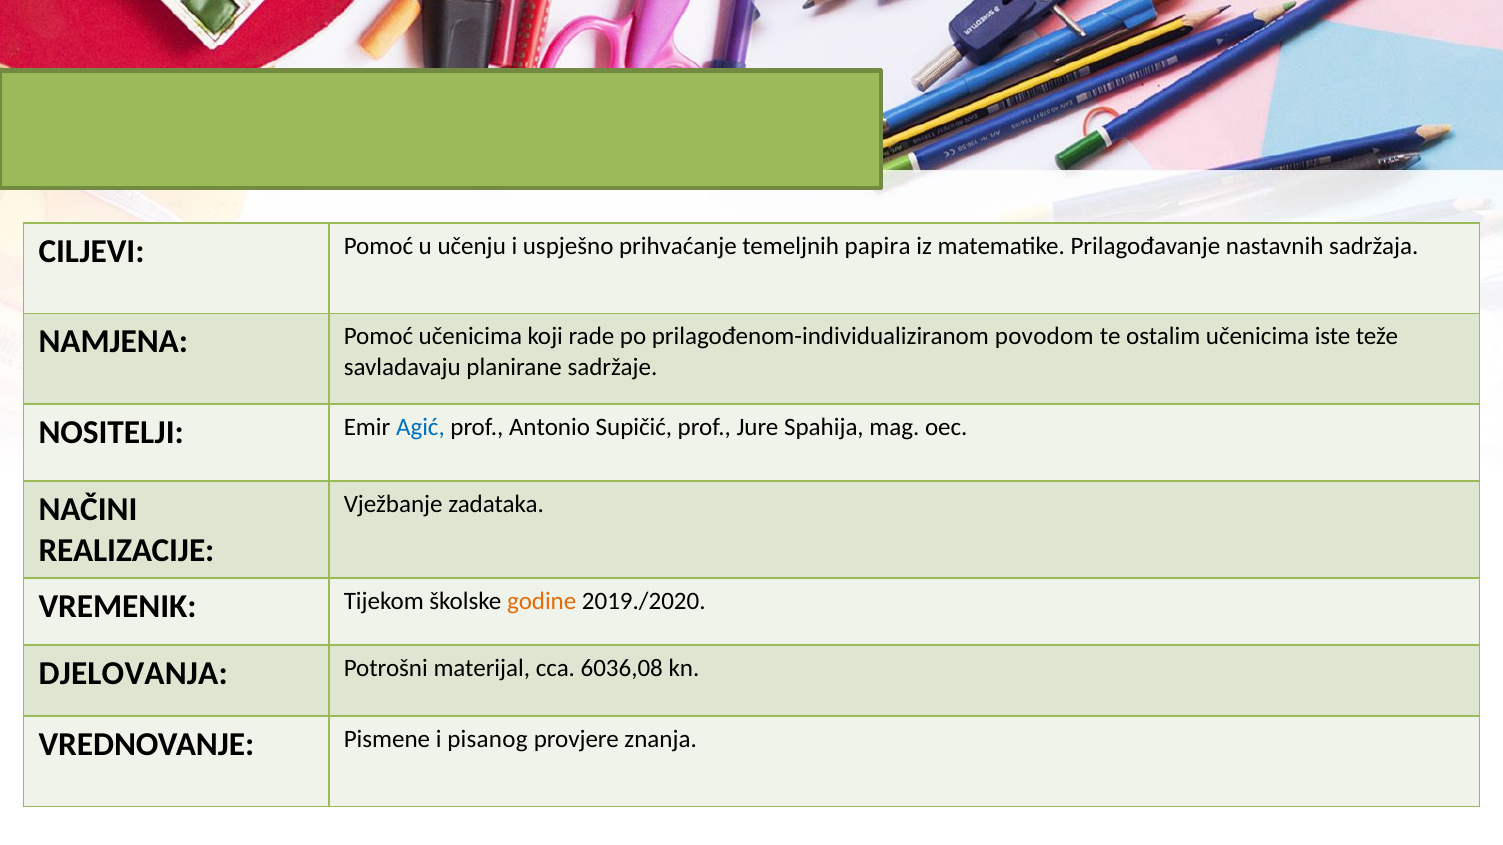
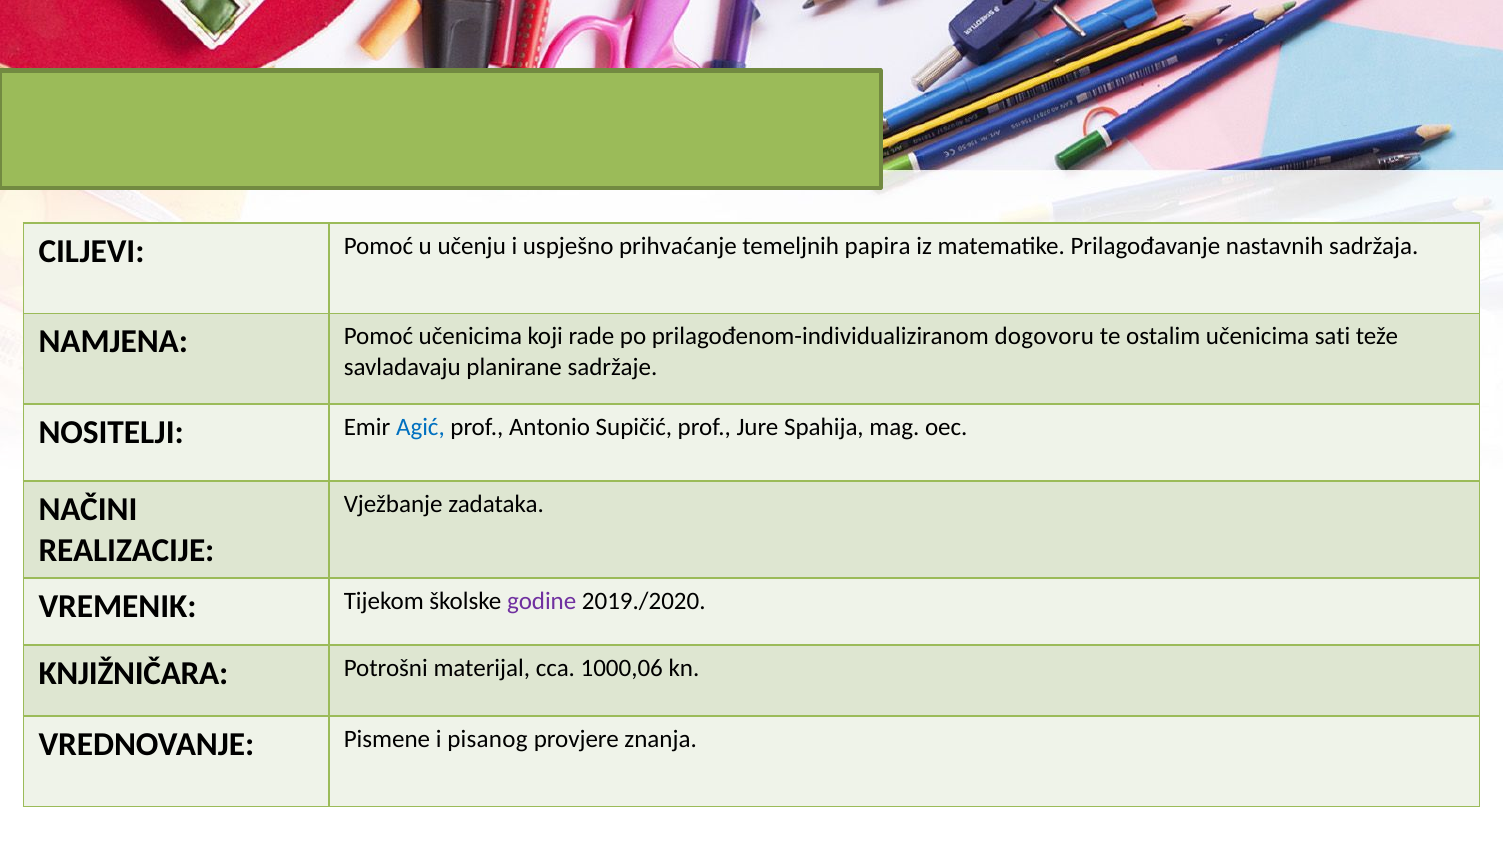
povodom: povodom -> dogovoru
iste: iste -> sati
godine colour: orange -> purple
DJELOVANJA: DJELOVANJA -> KNJIŽNIČARA
6036,08: 6036,08 -> 1000,06
